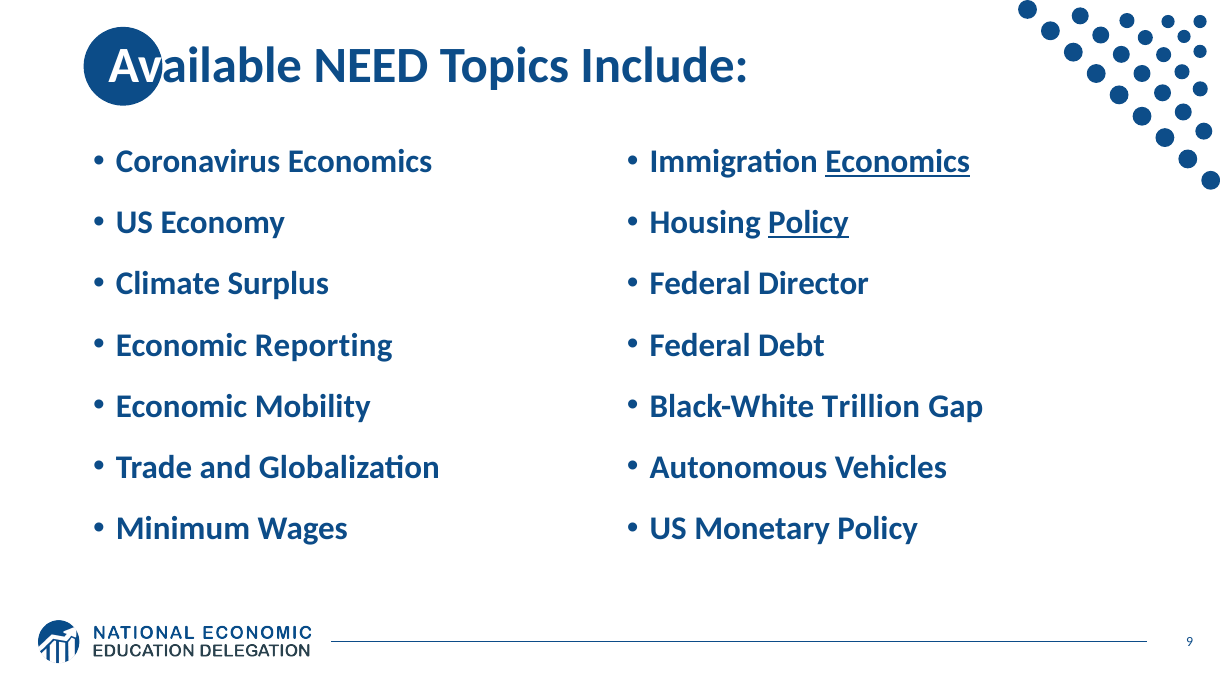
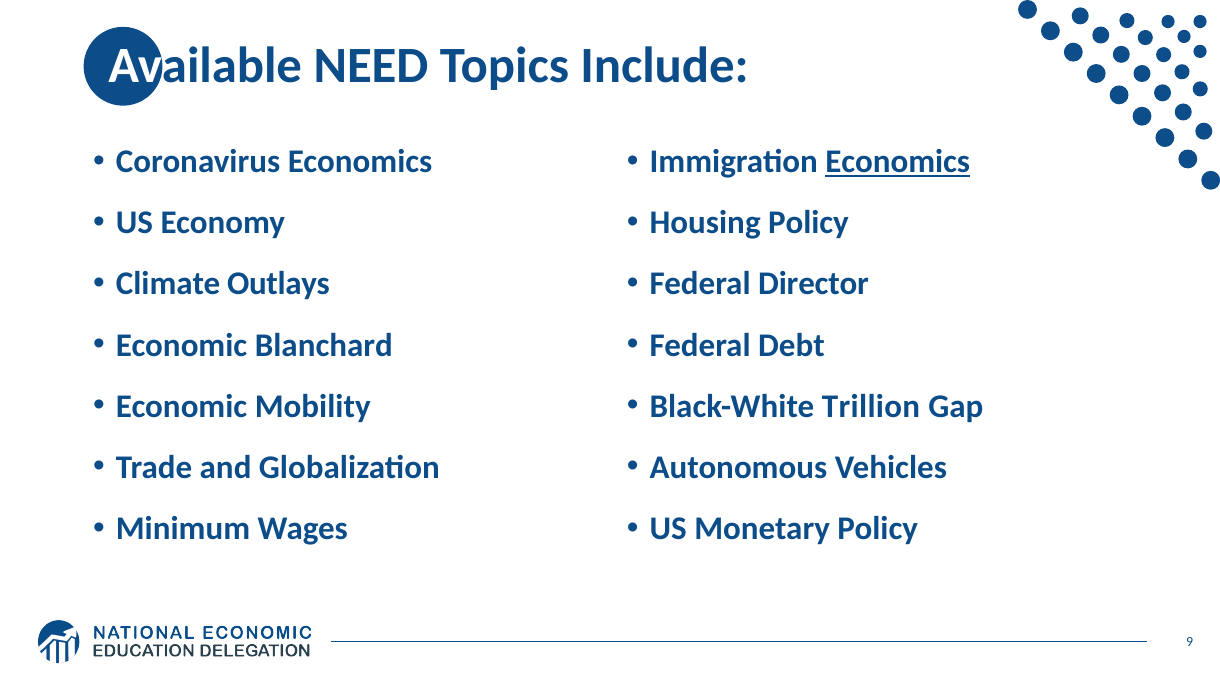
Policy at (808, 223) underline: present -> none
Surplus: Surplus -> Outlays
Reporting: Reporting -> Blanchard
